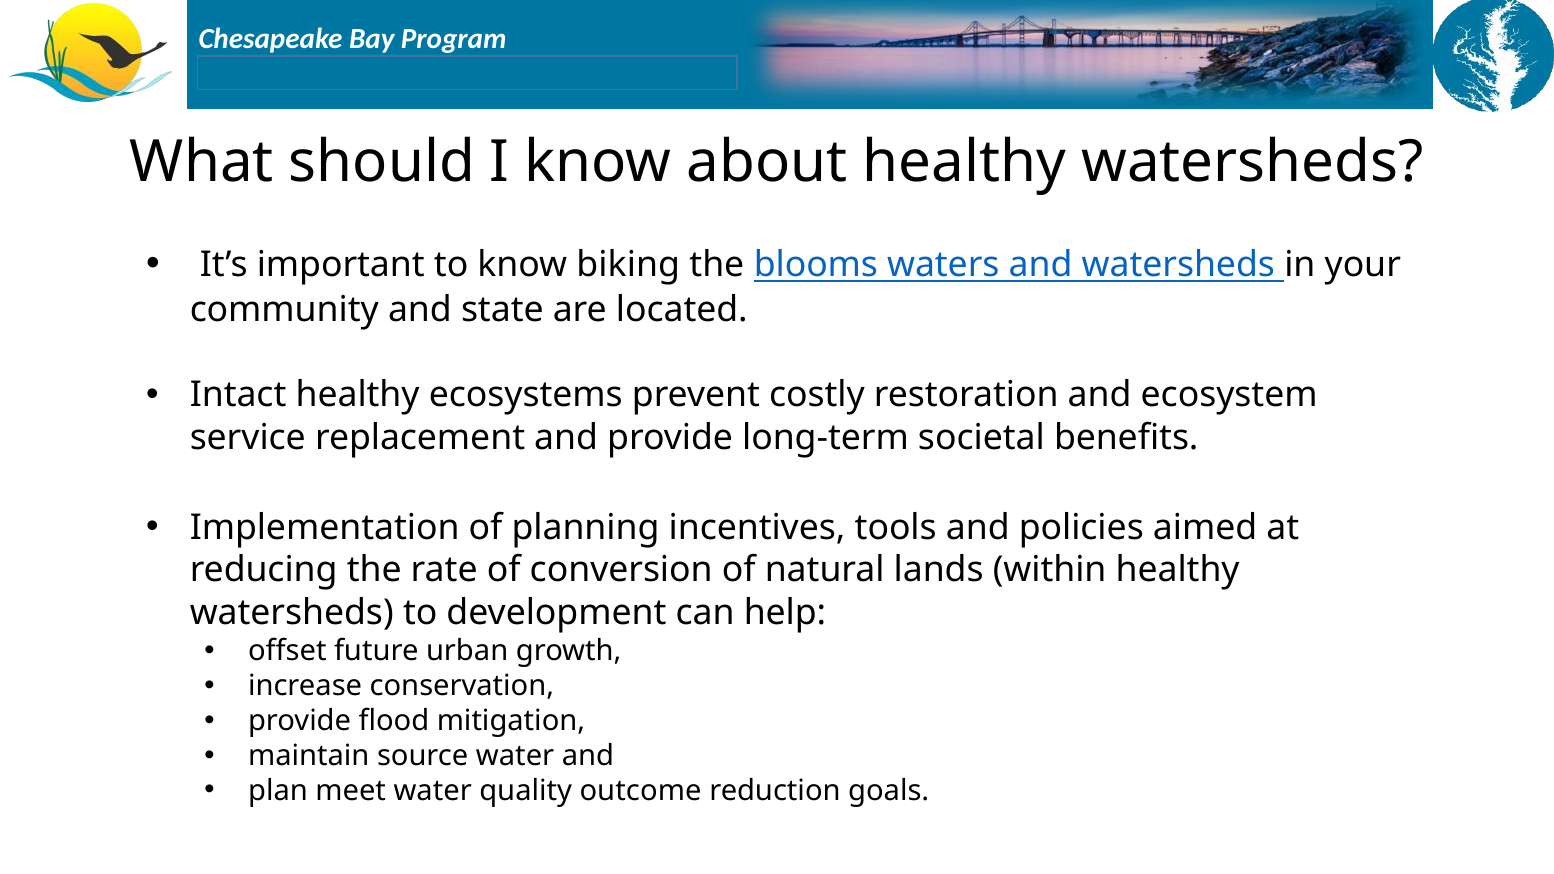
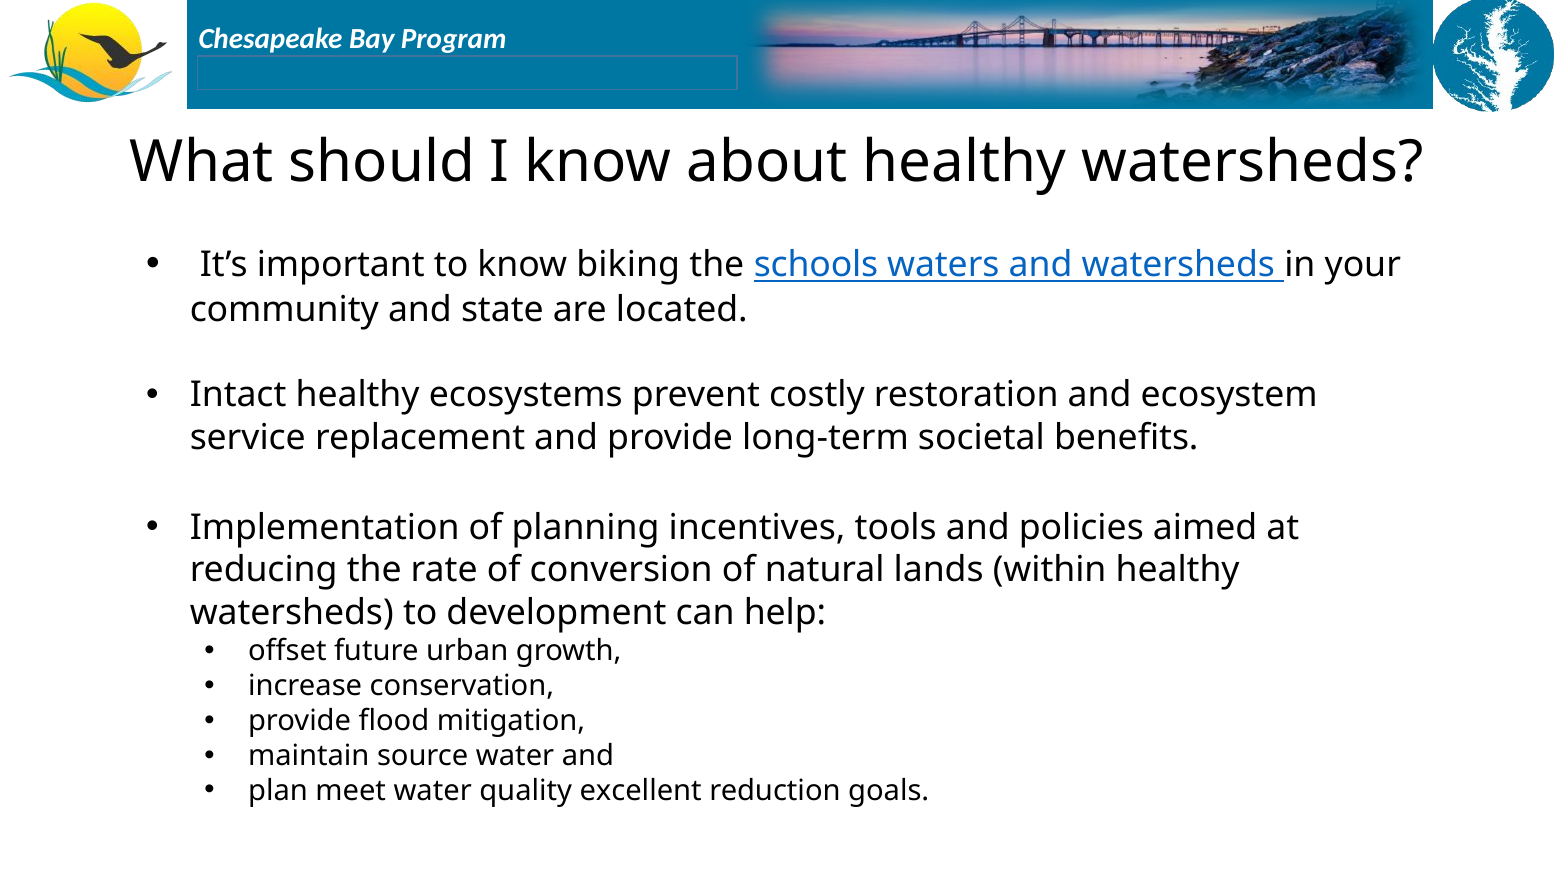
blooms: blooms -> schools
outcome: outcome -> excellent
